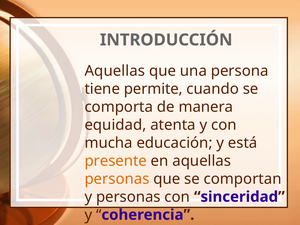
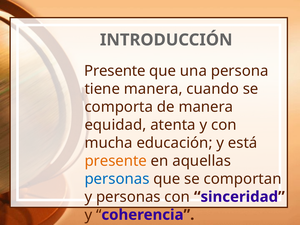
Aquellas at (115, 71): Aquellas -> Presente
tiene permite: permite -> manera
personas at (117, 179) colour: orange -> blue
